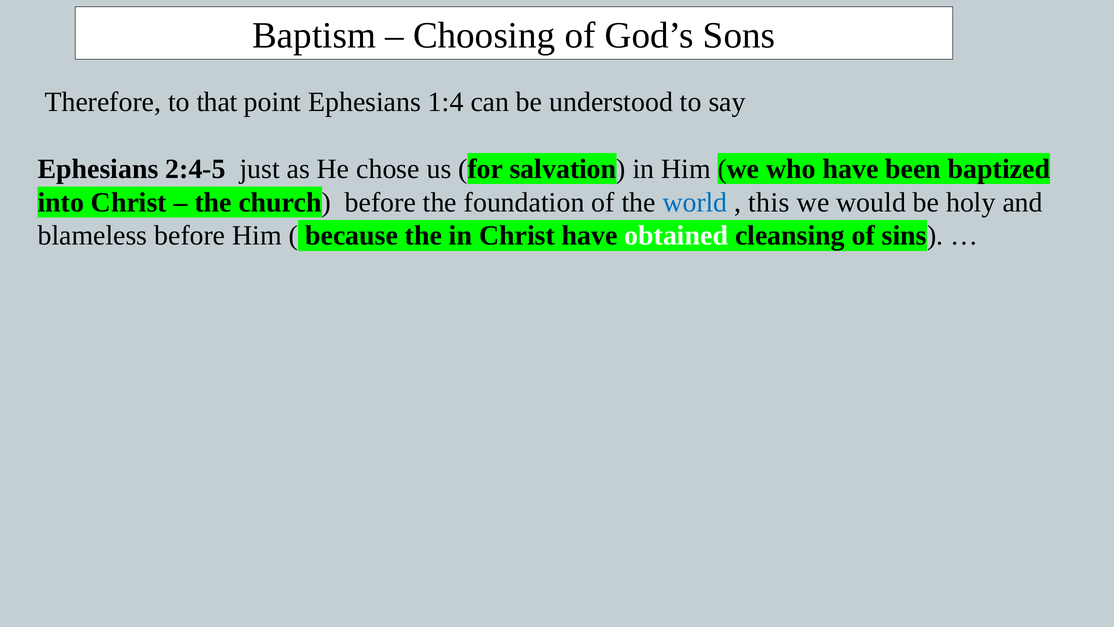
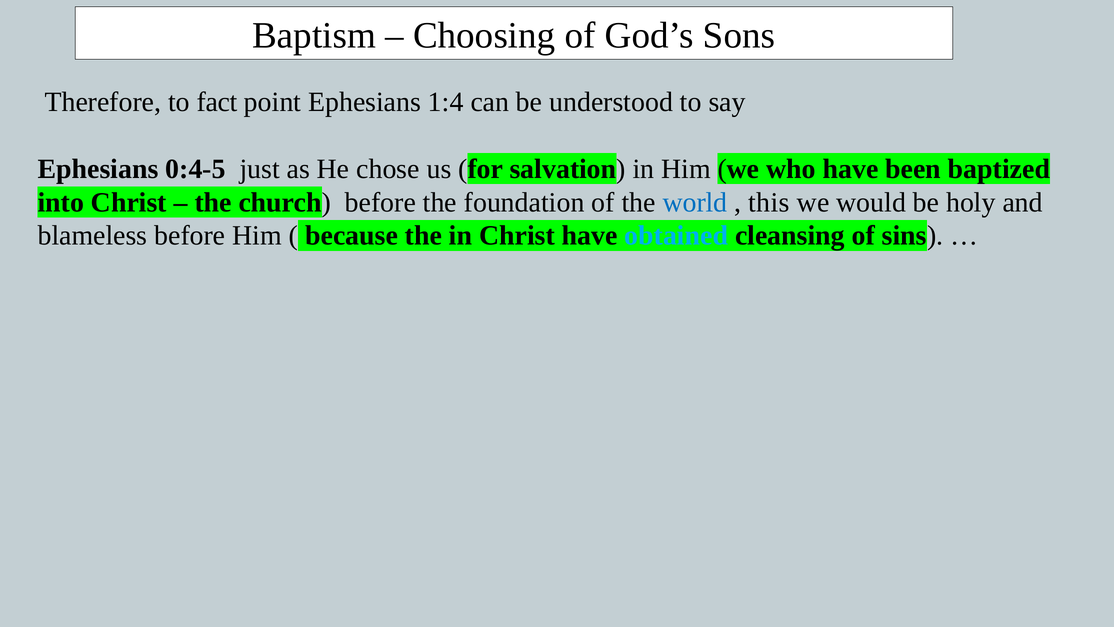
that: that -> fact
2:4-5: 2:4-5 -> 0:4-5
obtained colour: white -> light blue
